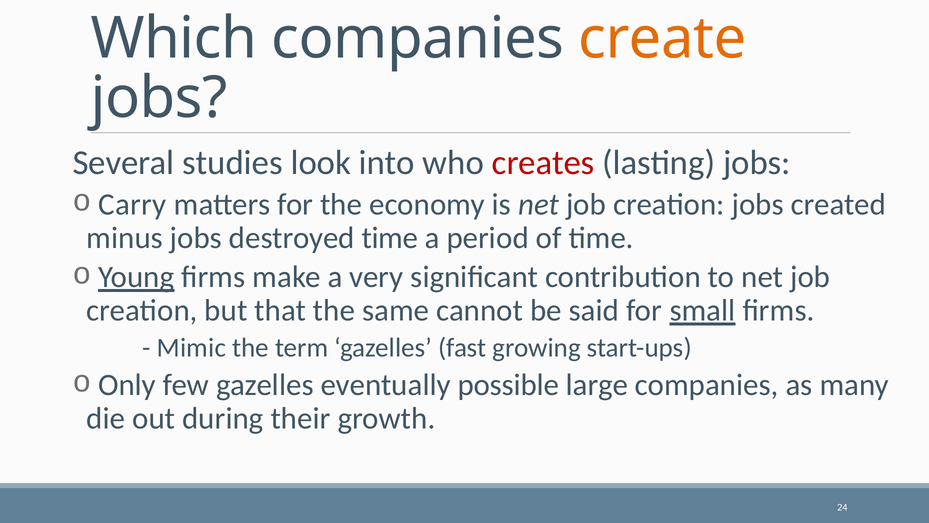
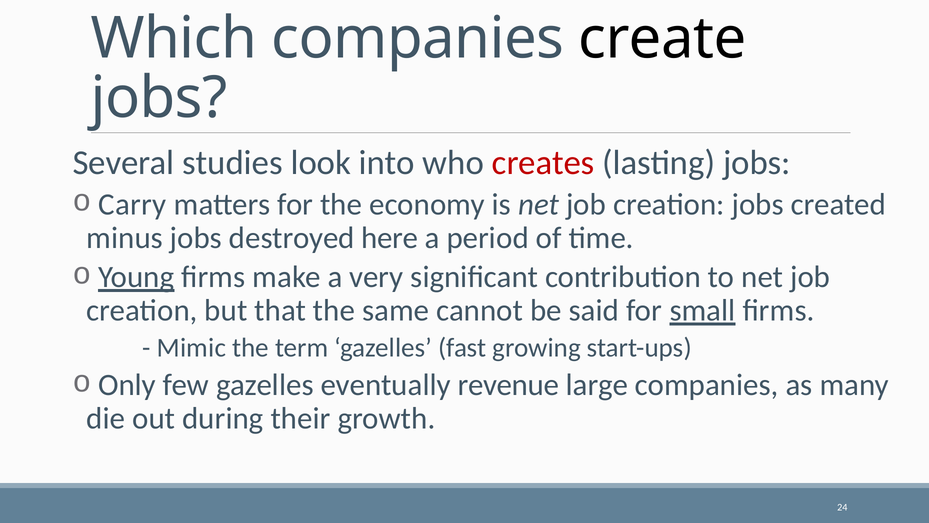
create colour: orange -> black
destroyed time: time -> here
possible: possible -> revenue
